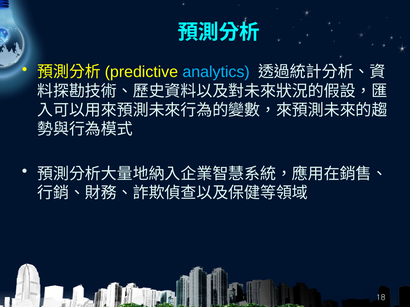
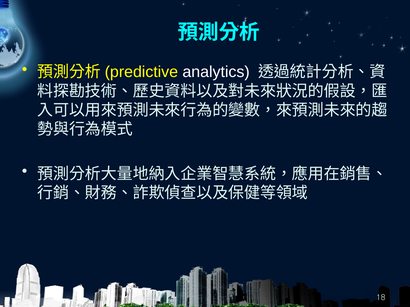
analytics colour: light blue -> white
